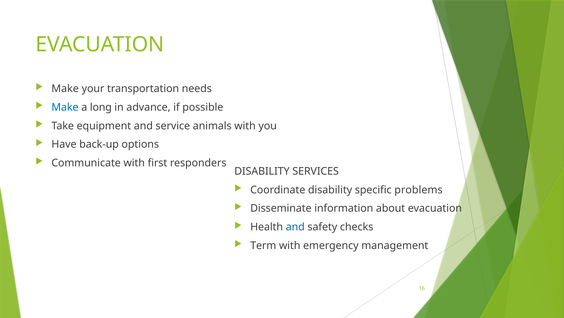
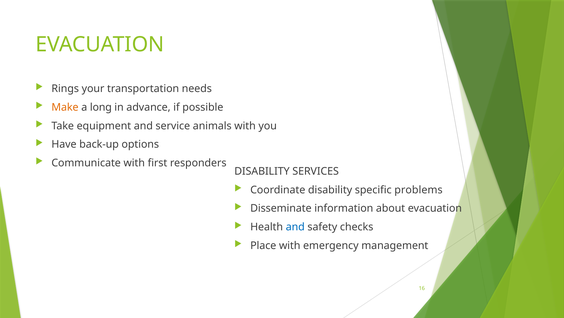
Make at (65, 88): Make -> Rings
Make at (65, 107) colour: blue -> orange
Term: Term -> Place
